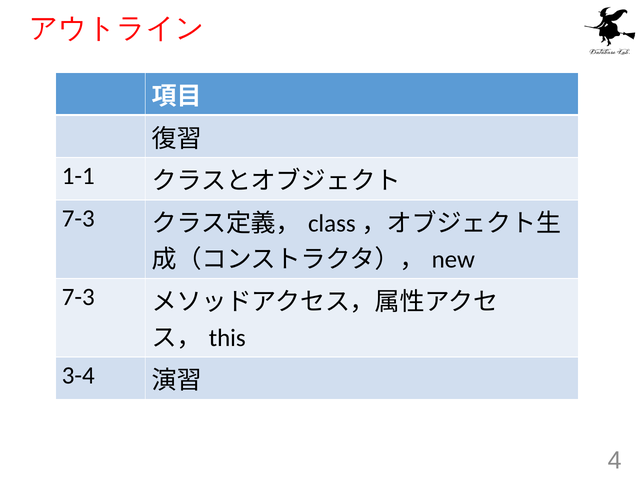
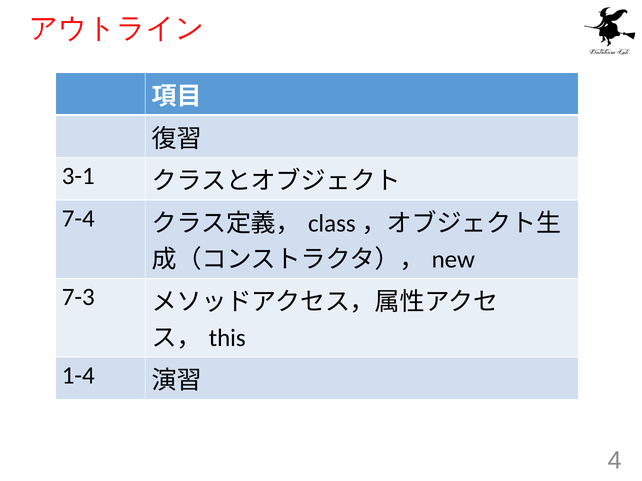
1-1: 1-1 -> 3-1
7-3 at (78, 219): 7-3 -> 7-4
3-4: 3-4 -> 1-4
